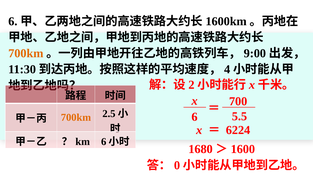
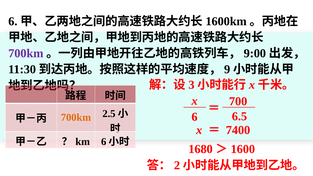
700km at (26, 53) colour: orange -> purple
4: 4 -> 9
2: 2 -> 3
5.5: 5.5 -> 6.5
6224: 6224 -> 7400
0: 0 -> 2
